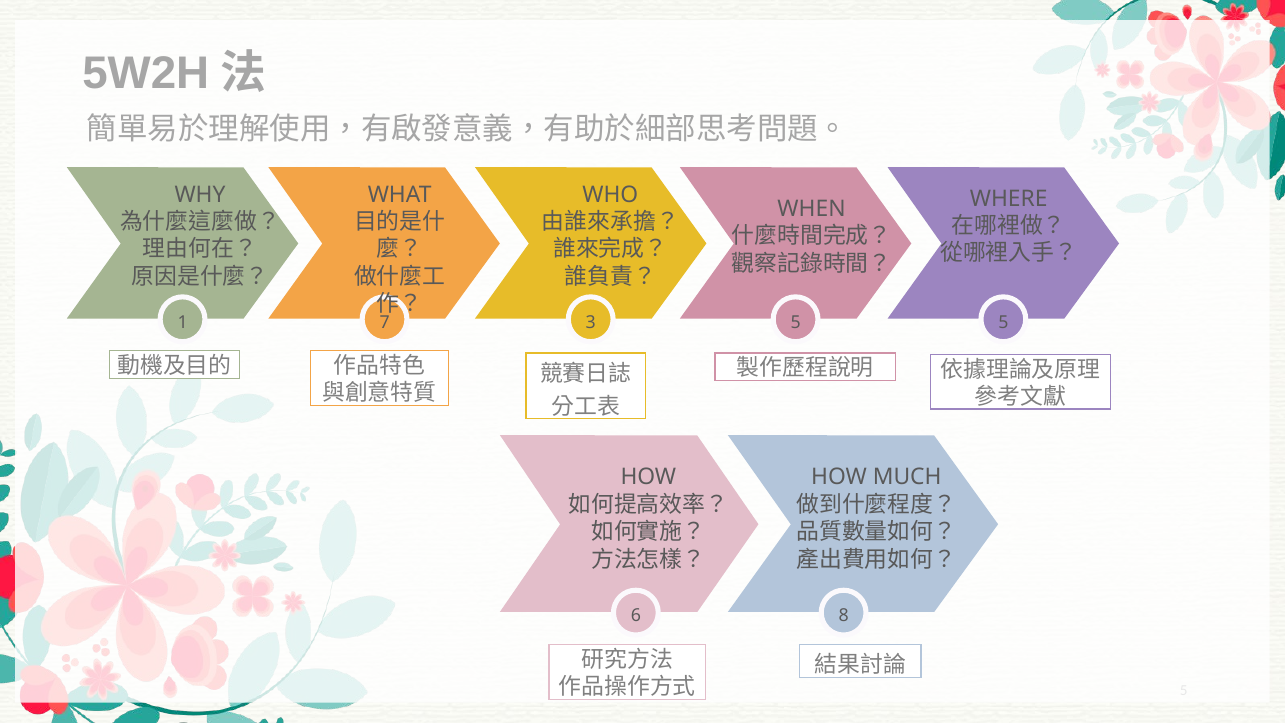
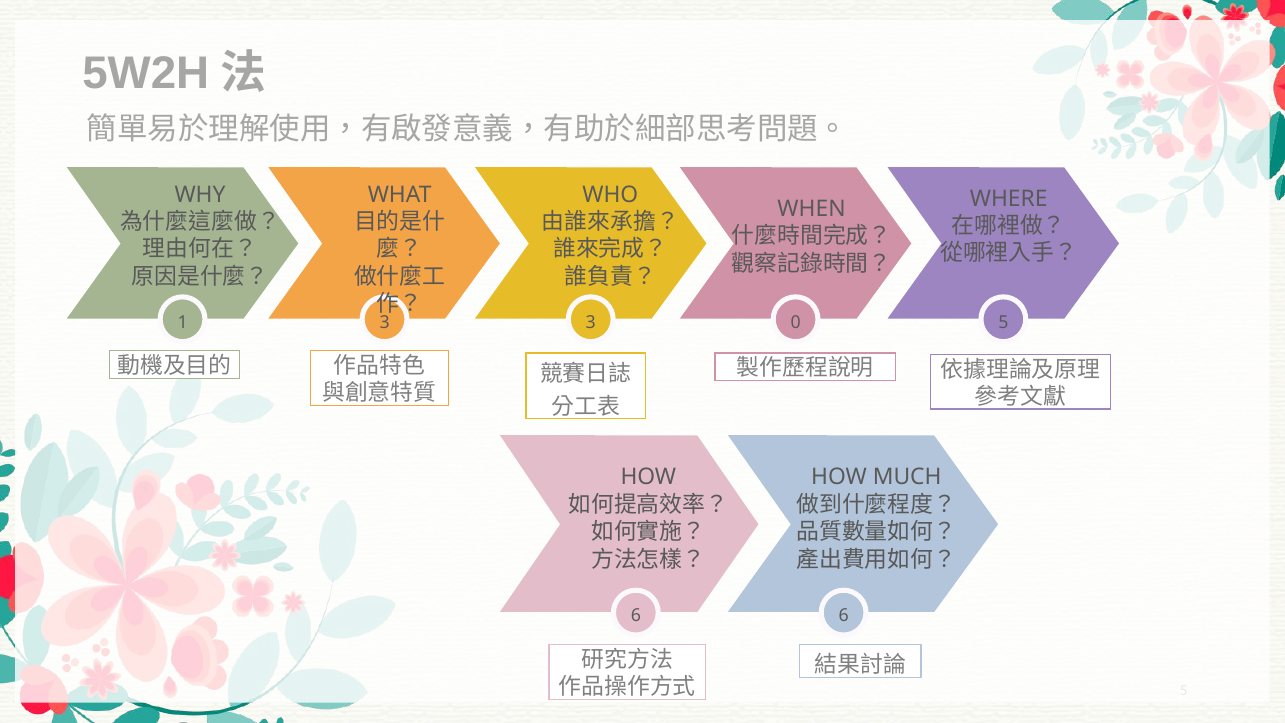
1 7: 7 -> 3
3 5: 5 -> 0
6 8: 8 -> 6
